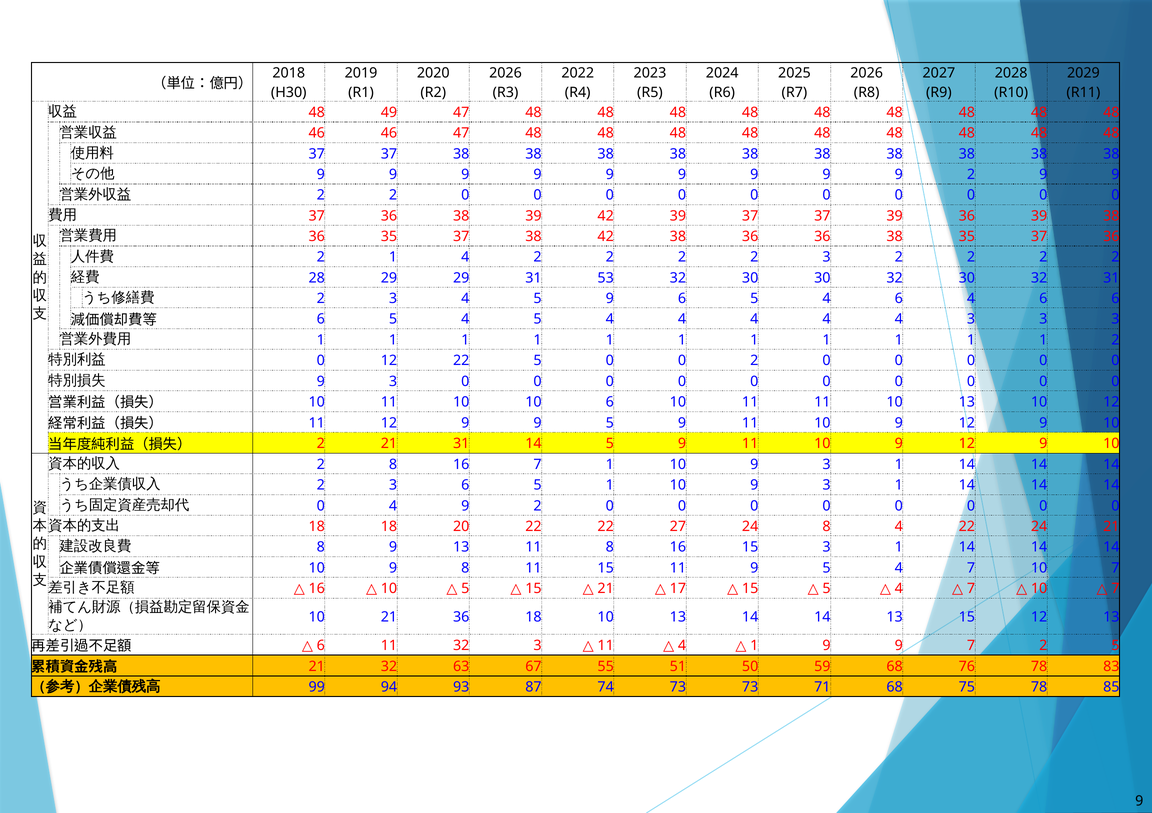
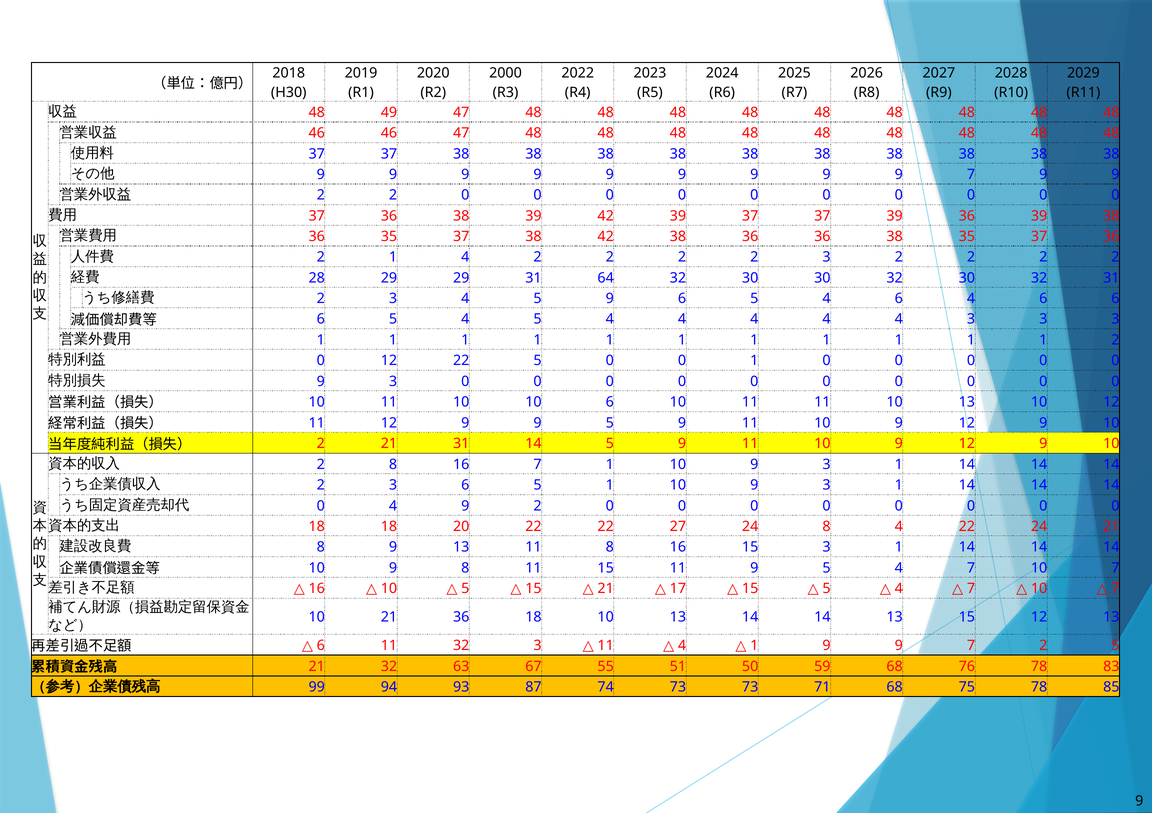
2026 at (506, 73): 2026 -> 2000
9 9 9 2: 2 -> 7
53: 53 -> 64
0 2: 2 -> 1
